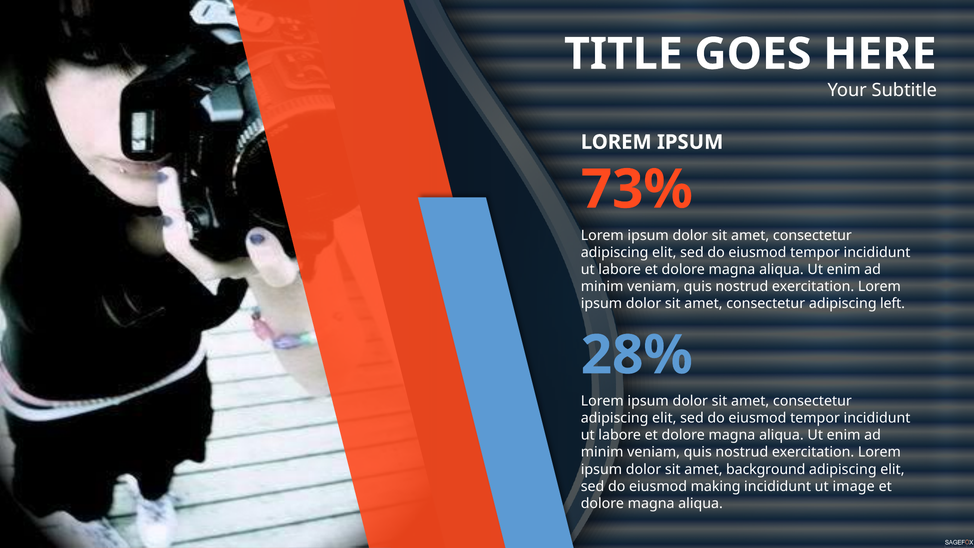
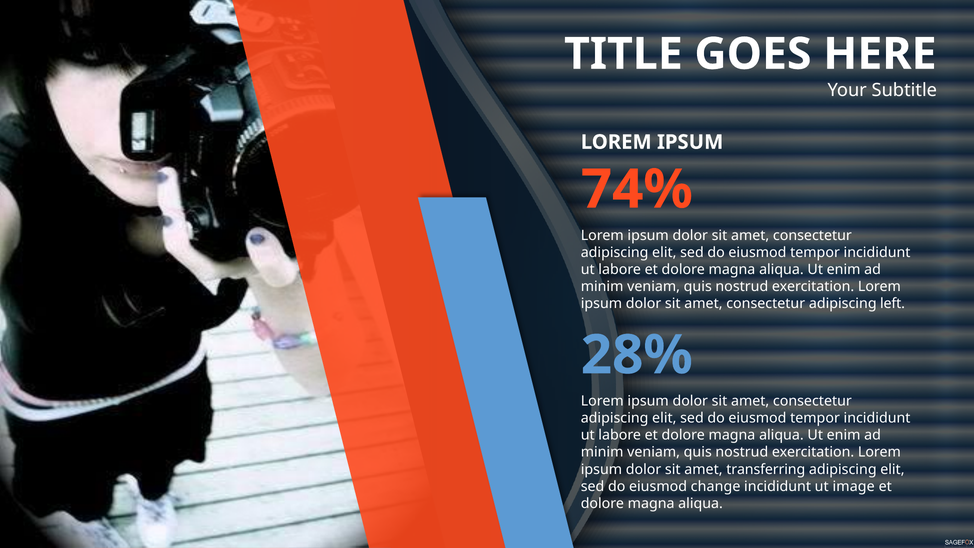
73%: 73% -> 74%
background: background -> transferring
making: making -> change
